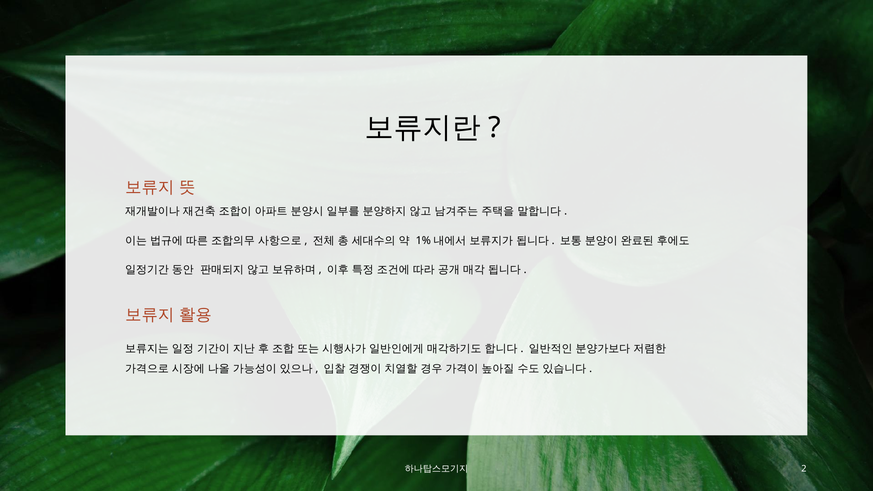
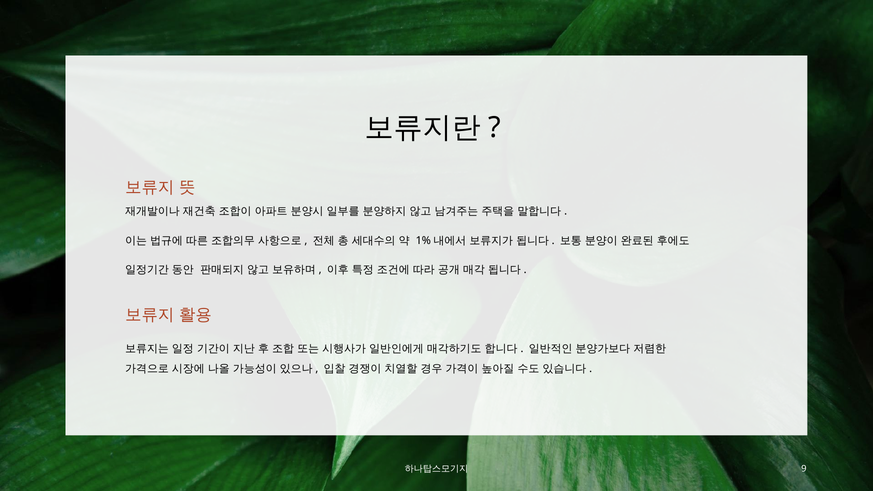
2: 2 -> 9
